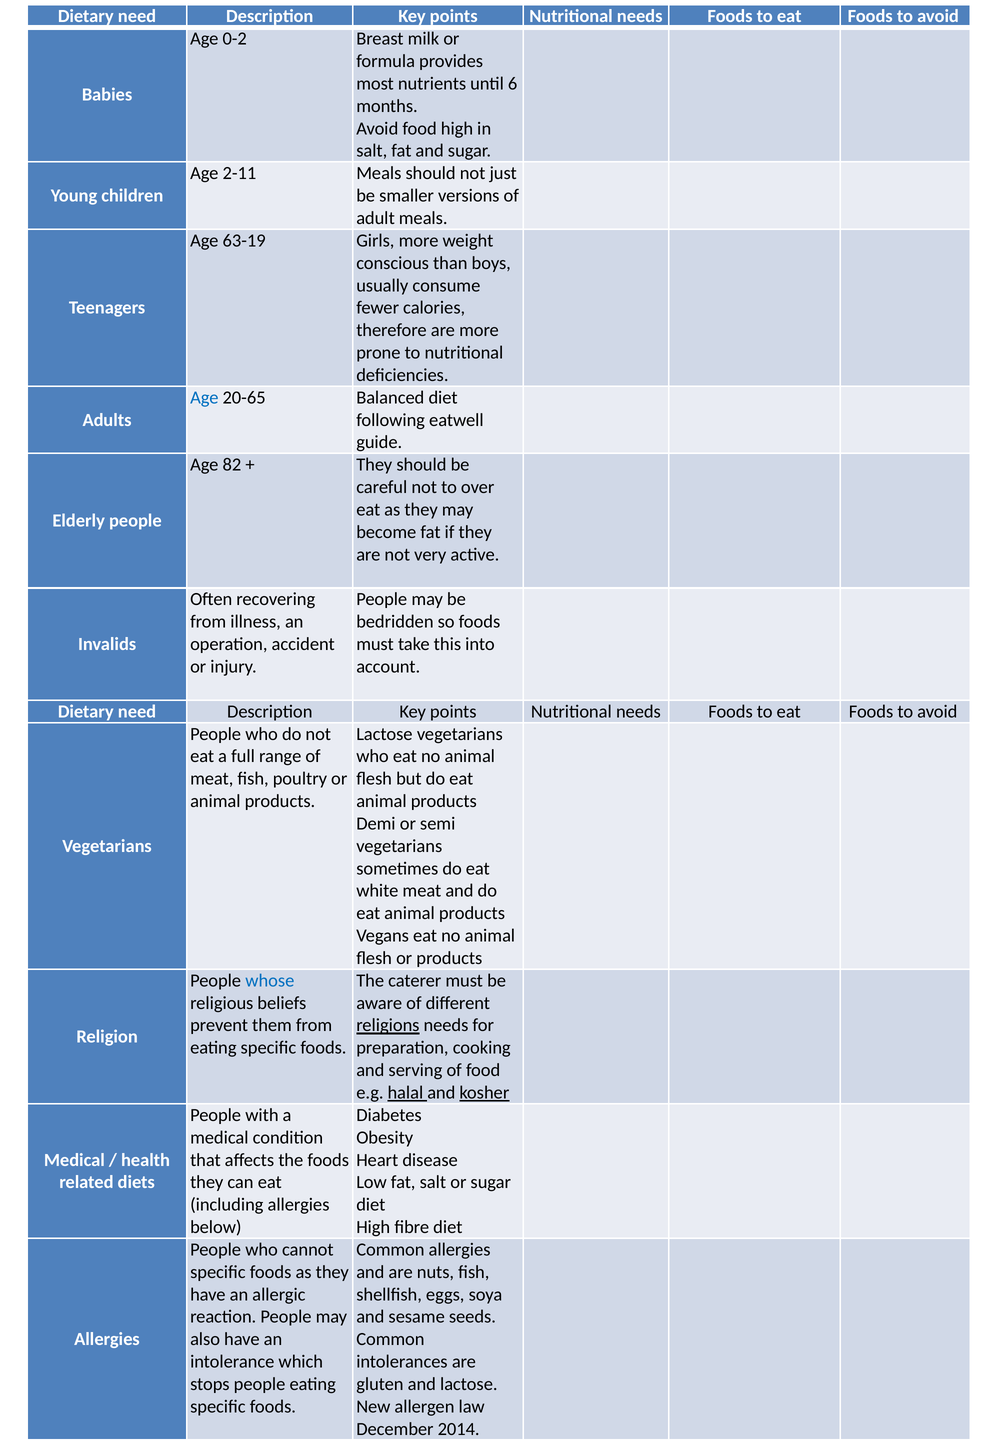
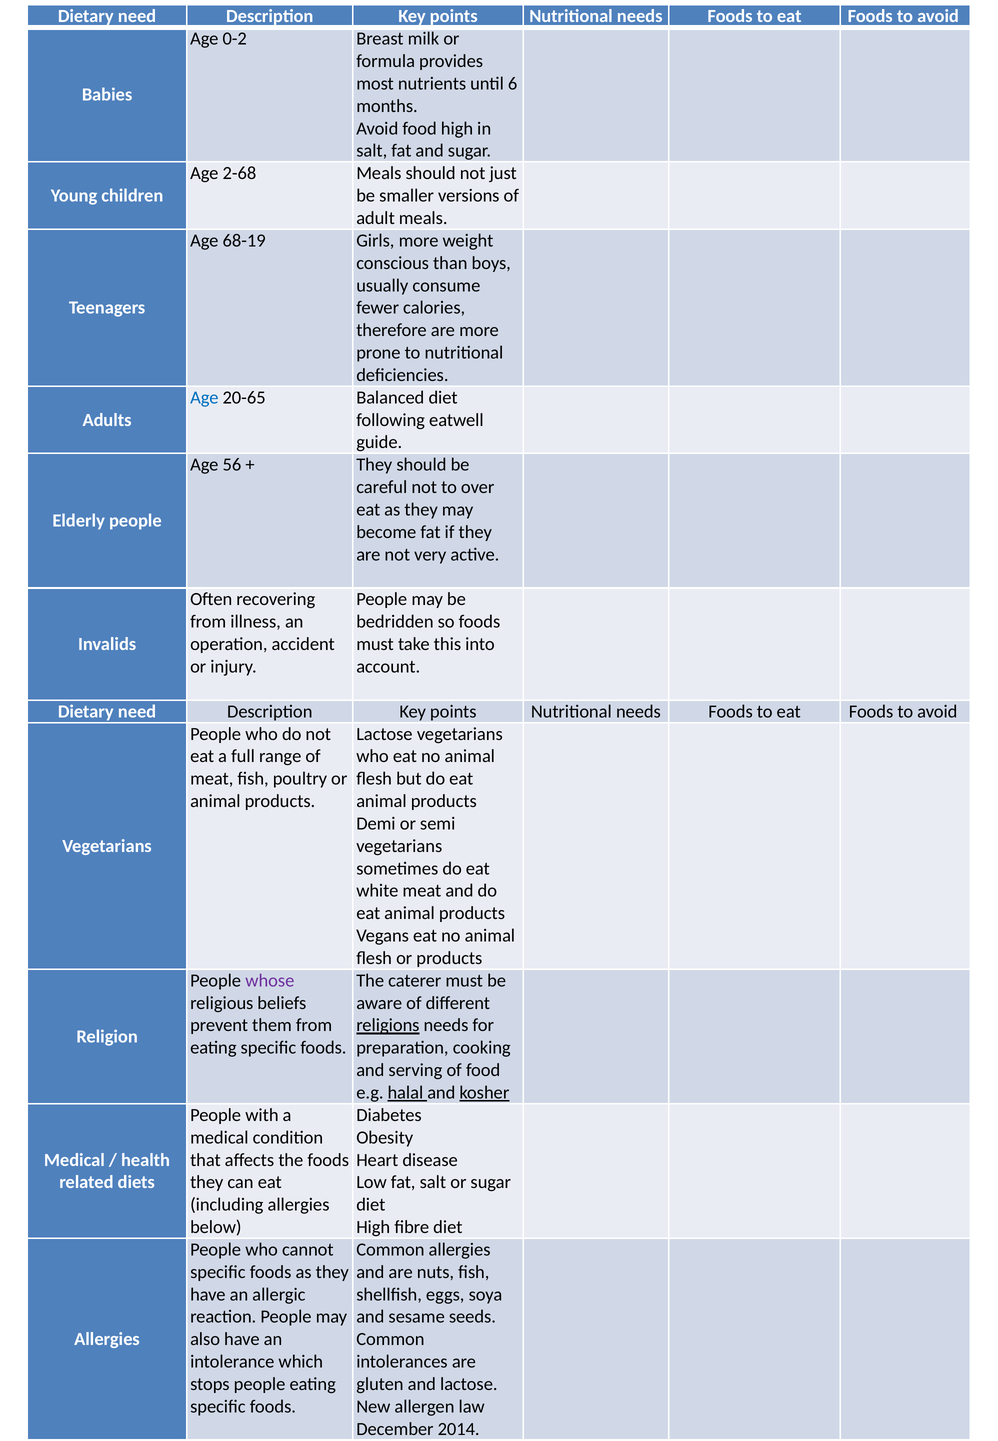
2-11: 2-11 -> 2-68
63-19: 63-19 -> 68-19
82: 82 -> 56
whose colour: blue -> purple
